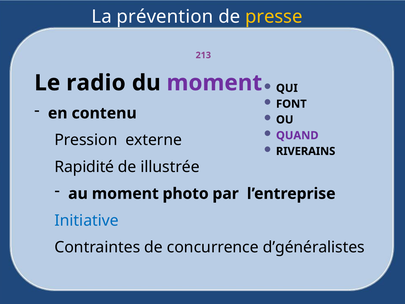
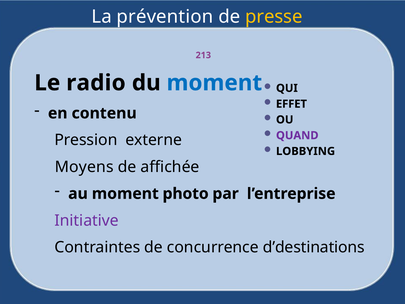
moment at (214, 83) colour: purple -> blue
FONT: FONT -> EFFET
RIVERAINS: RIVERAINS -> LOBBYING
Rapidité: Rapidité -> Moyens
illustrée: illustrée -> affichée
Initiative colour: blue -> purple
d’généralistes: d’généralistes -> d’destinations
